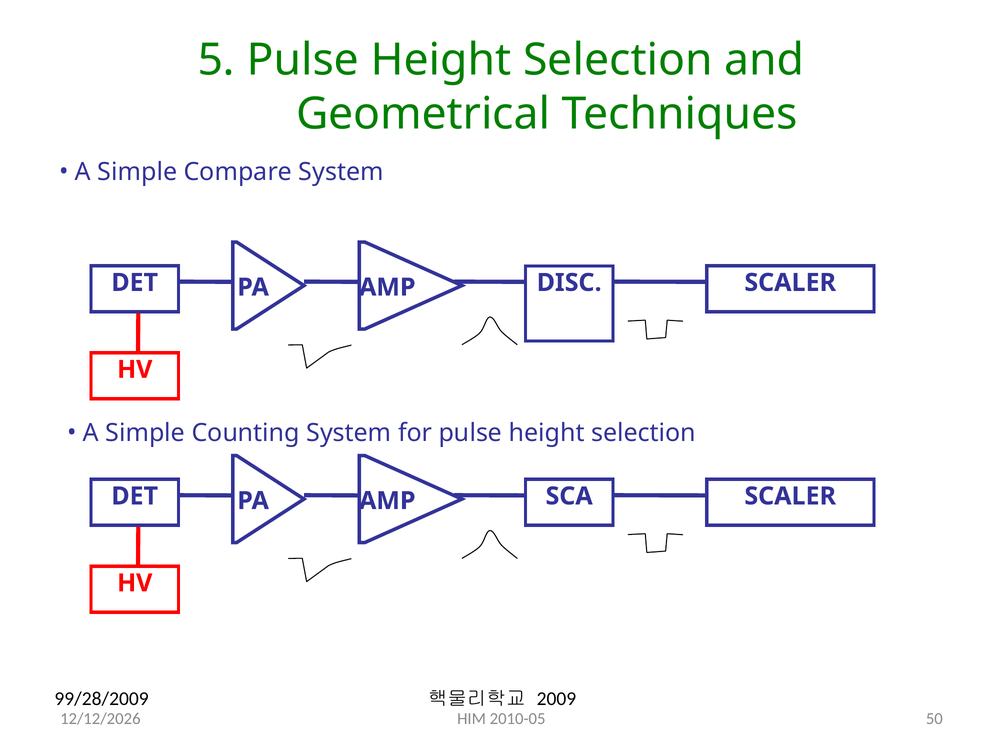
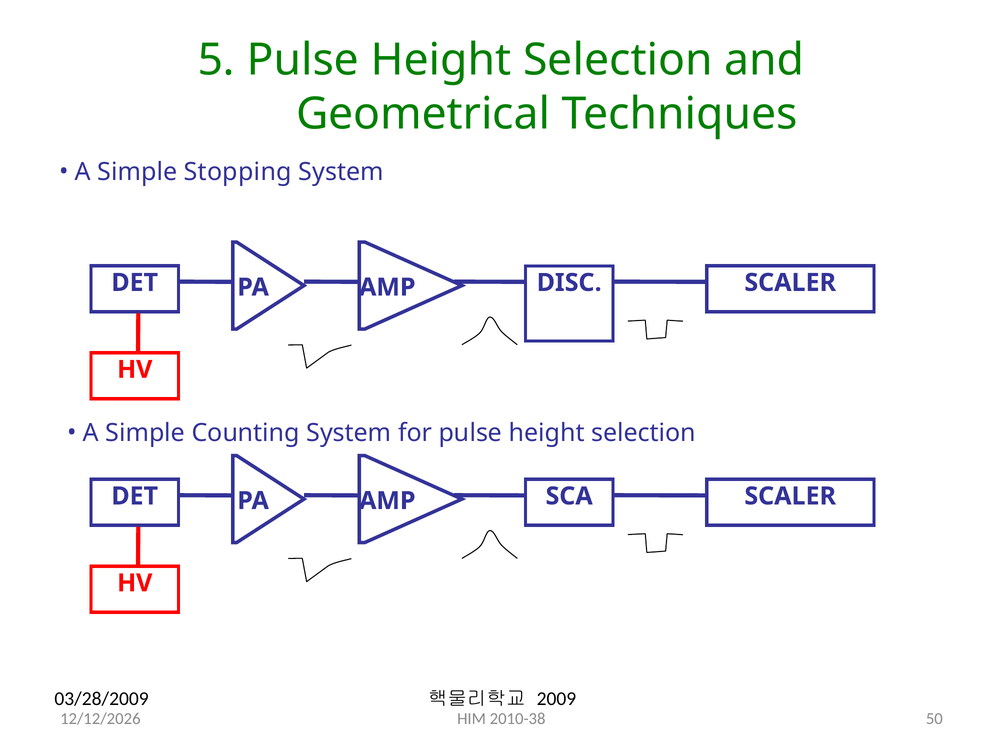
Compare: Compare -> Stopping
99/28/2009: 99/28/2009 -> 03/28/2009
2010-05: 2010-05 -> 2010-38
